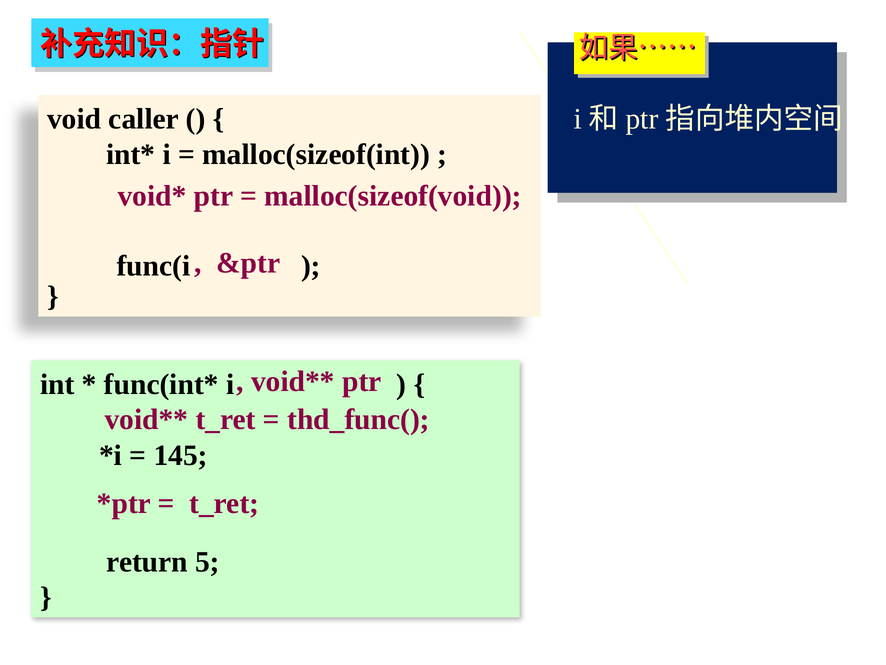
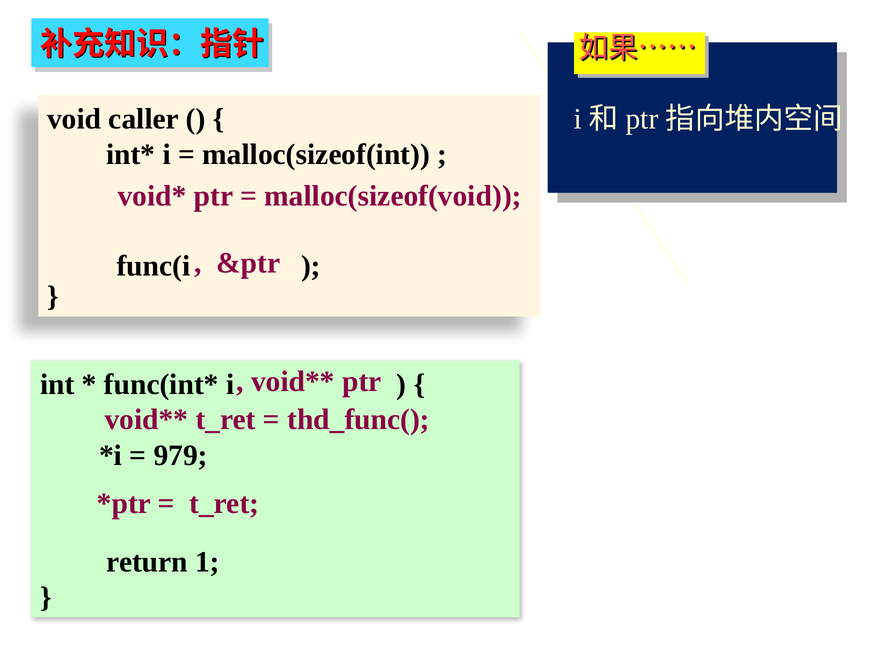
145: 145 -> 979
5: 5 -> 1
